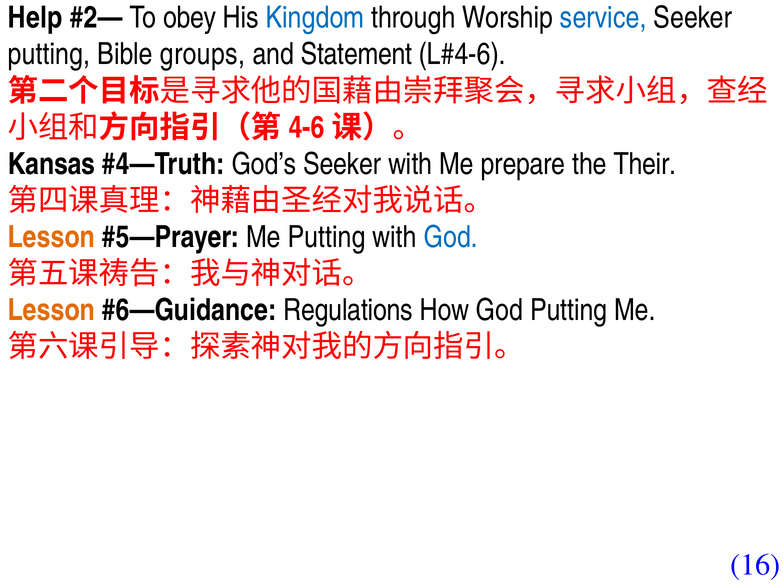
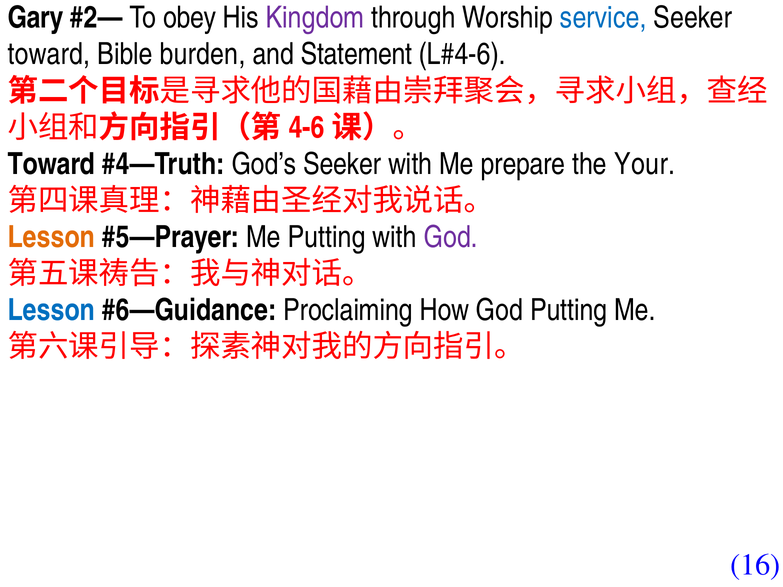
Help: Help -> Gary
Kingdom colour: blue -> purple
putting at (49, 54): putting -> toward
groups: groups -> burden
Kansas at (51, 164): Kansas -> Toward
Their: Their -> Your
God at (451, 237) colour: blue -> purple
Lesson at (51, 310) colour: orange -> blue
Regulations: Regulations -> Proclaiming
